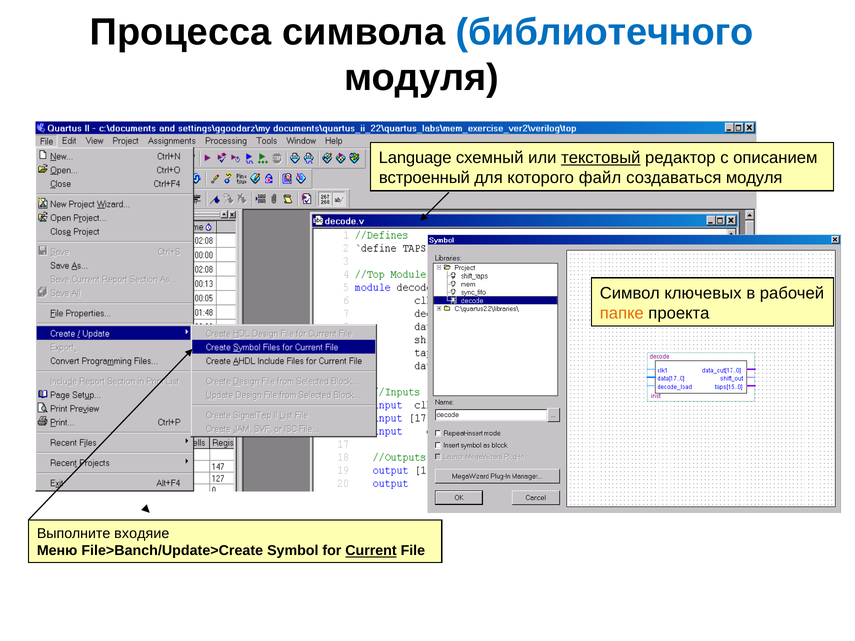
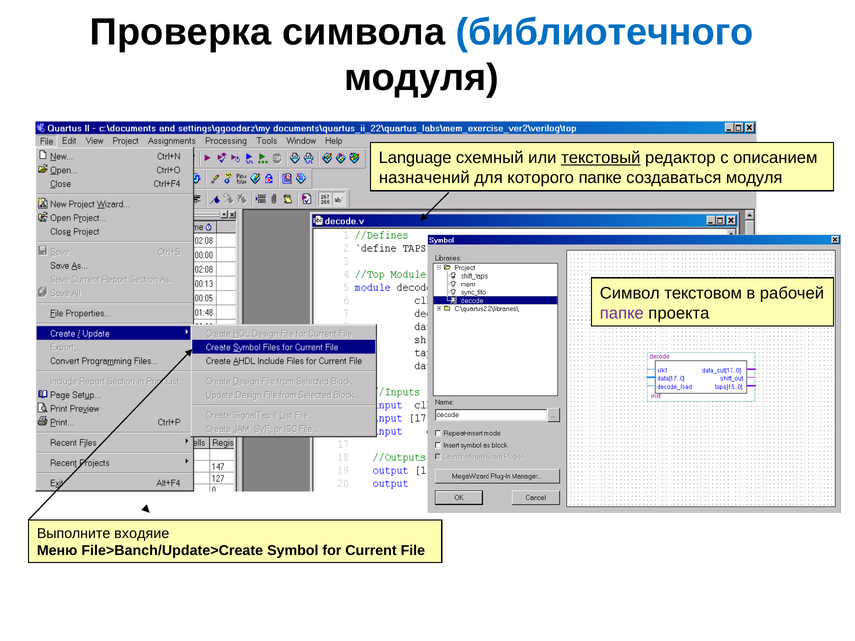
Процесса: Процесса -> Проверка
встроенный: встроенный -> назначений
которого файл: файл -> папке
ключевых: ключевых -> текстовом
папке at (622, 313) colour: orange -> purple
Current underline: present -> none
